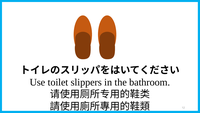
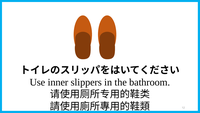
toilet: toilet -> inner
